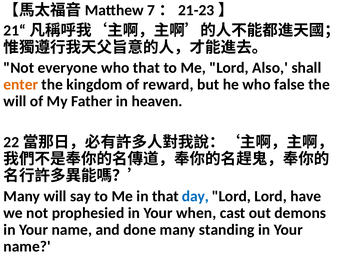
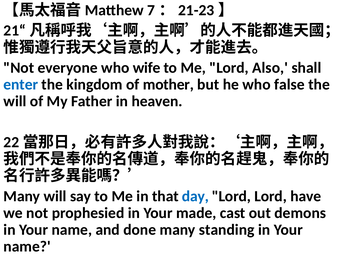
who that: that -> wife
enter colour: orange -> blue
reward: reward -> mother
when: when -> made
